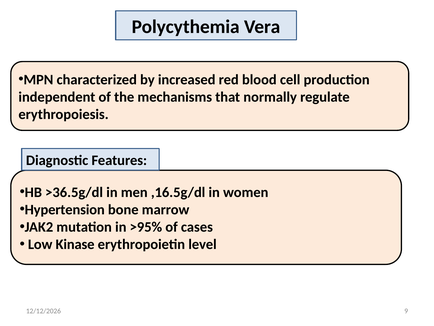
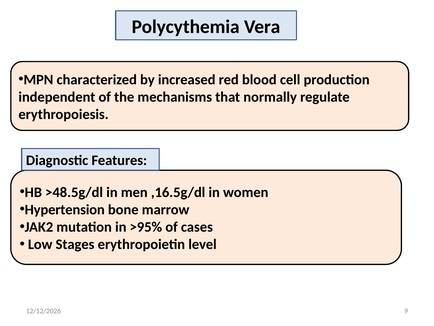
>36.5g/dl: >36.5g/dl -> >48.5g/dl
Kinase: Kinase -> Stages
